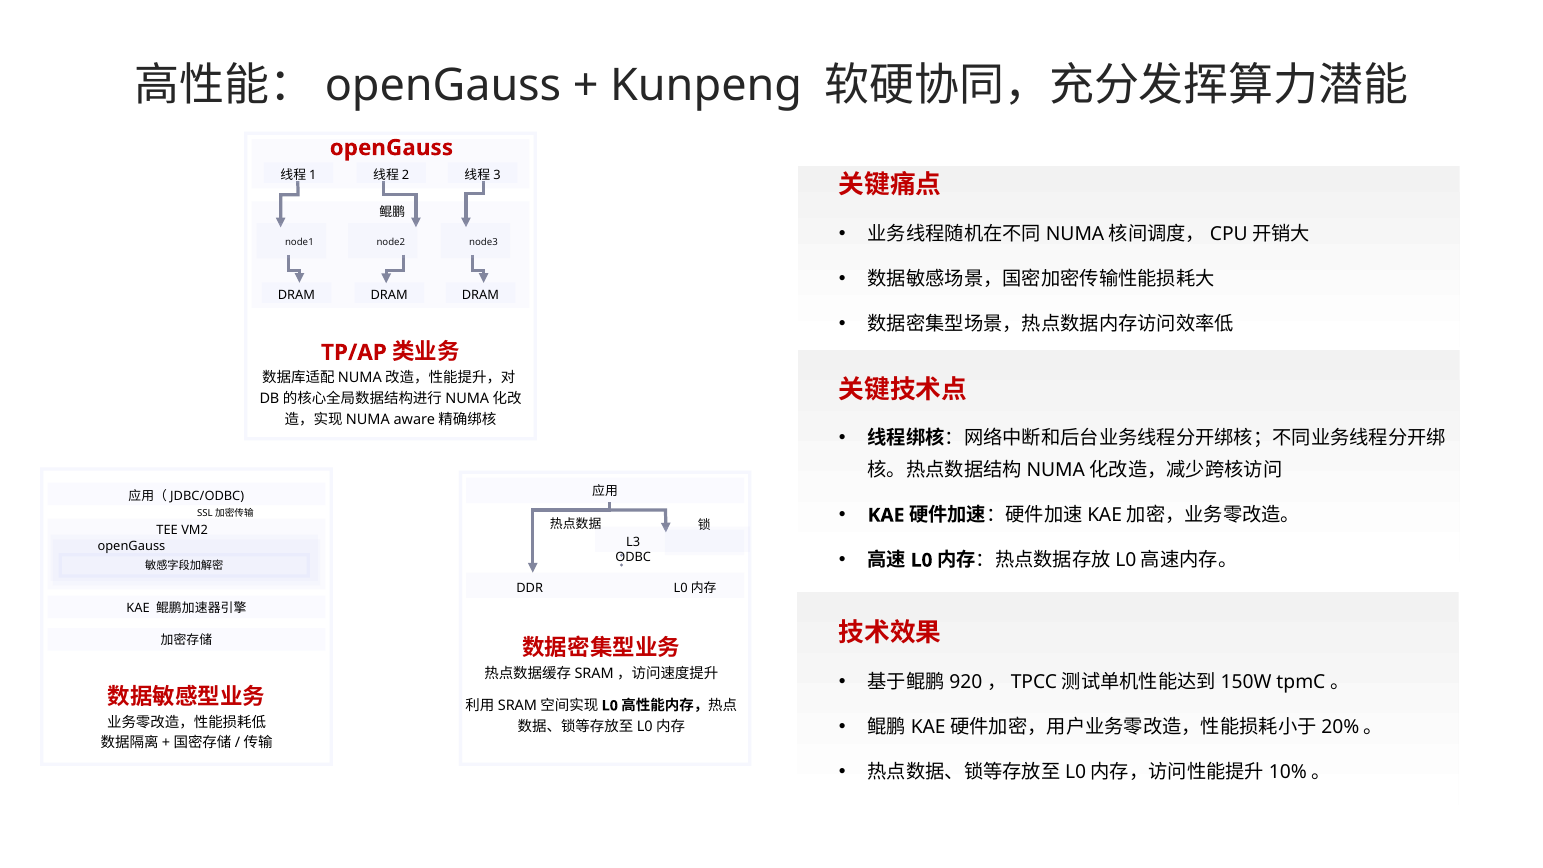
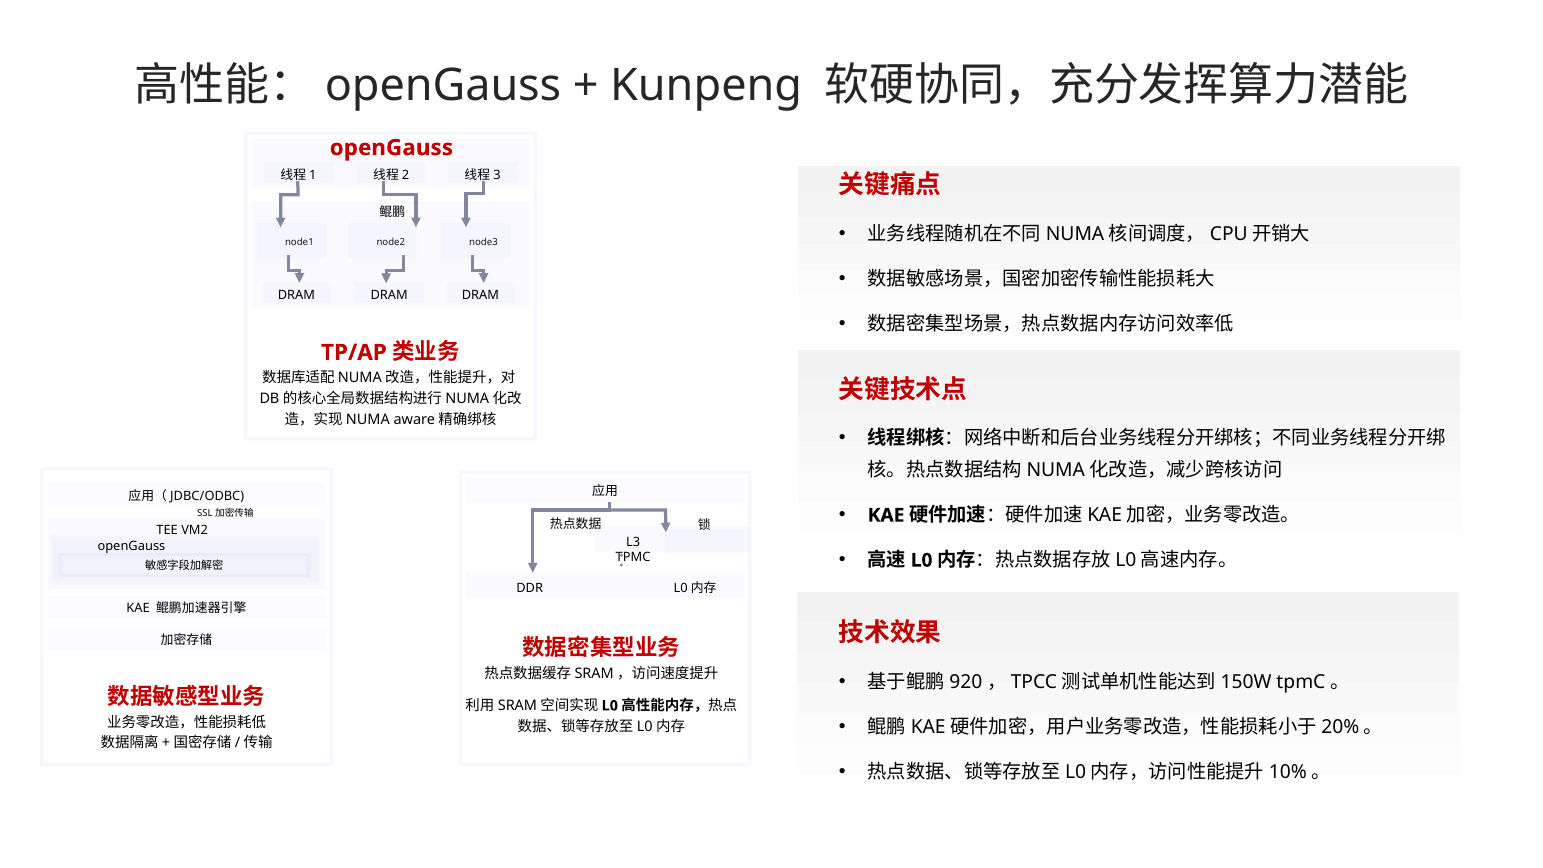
ODBC: ODBC -> TPMC
